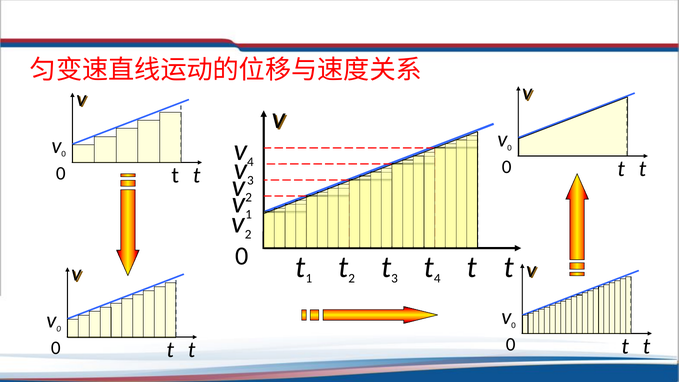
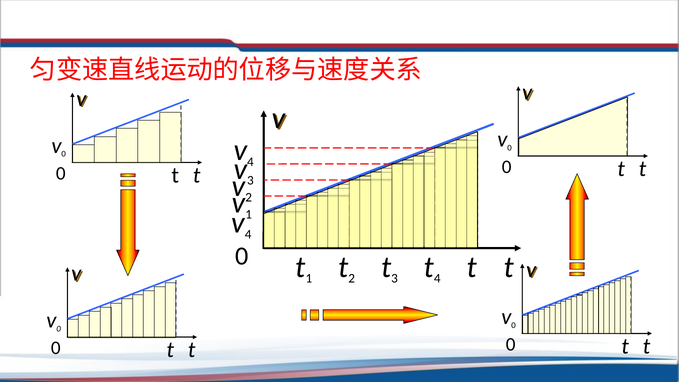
2 at (248, 234): 2 -> 4
